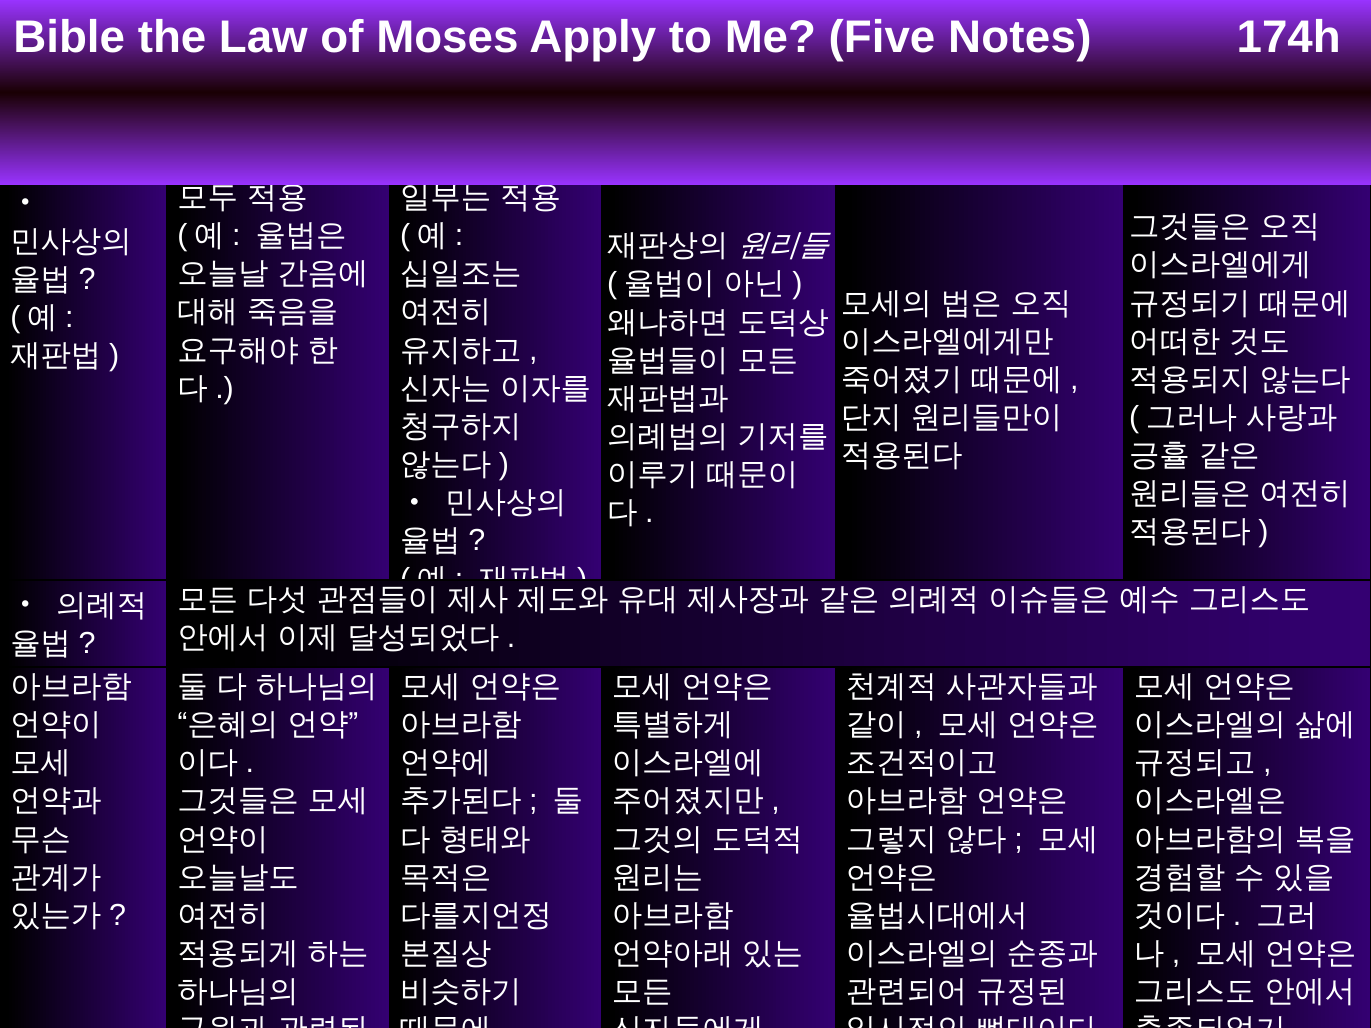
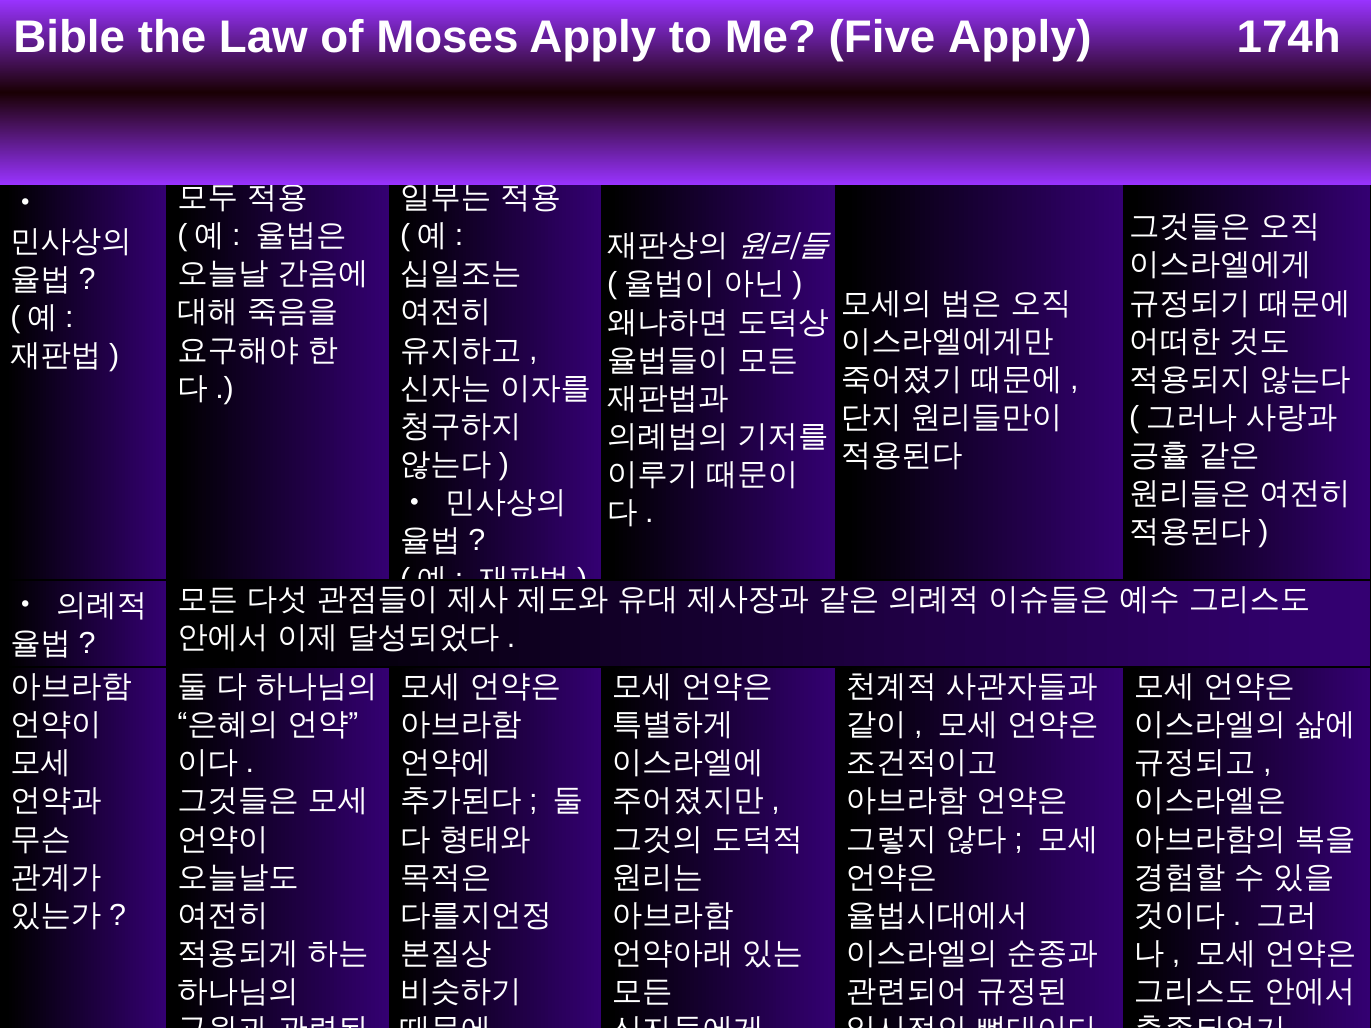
Five Notes: Notes -> Apply
